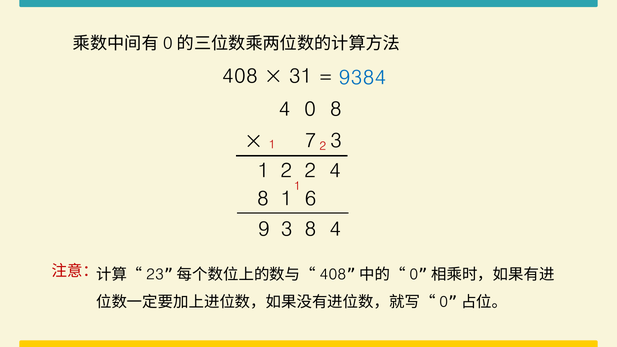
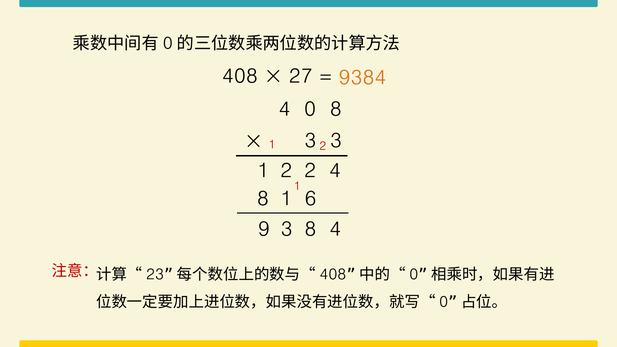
31: 31 -> 27
9384 colour: blue -> orange
7 at (310, 141): 7 -> 3
